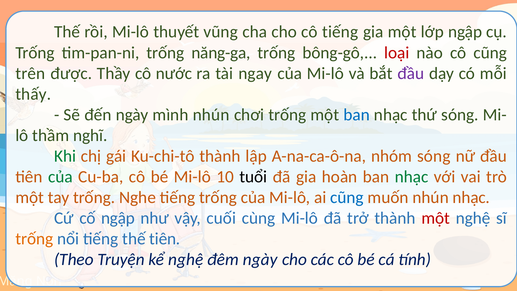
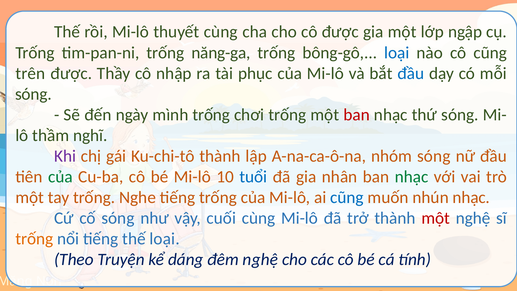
thuyết vũng: vũng -> cùng
cô tiếng: tiếng -> được
loại at (397, 53) colour: red -> blue
nước: nước -> nhập
ngay: ngay -> phục
đầu at (411, 73) colour: purple -> blue
thấy at (33, 94): thấy -> sóng
mình nhún: nhún -> trống
ban at (357, 115) colour: blue -> red
Khi colour: green -> purple
tuổi colour: black -> blue
hoàn: hoàn -> nhân
cố ngập: ngập -> sóng
thế tiên: tiên -> loại
kể nghệ: nghệ -> dáng
đêm ngày: ngày -> nghệ
